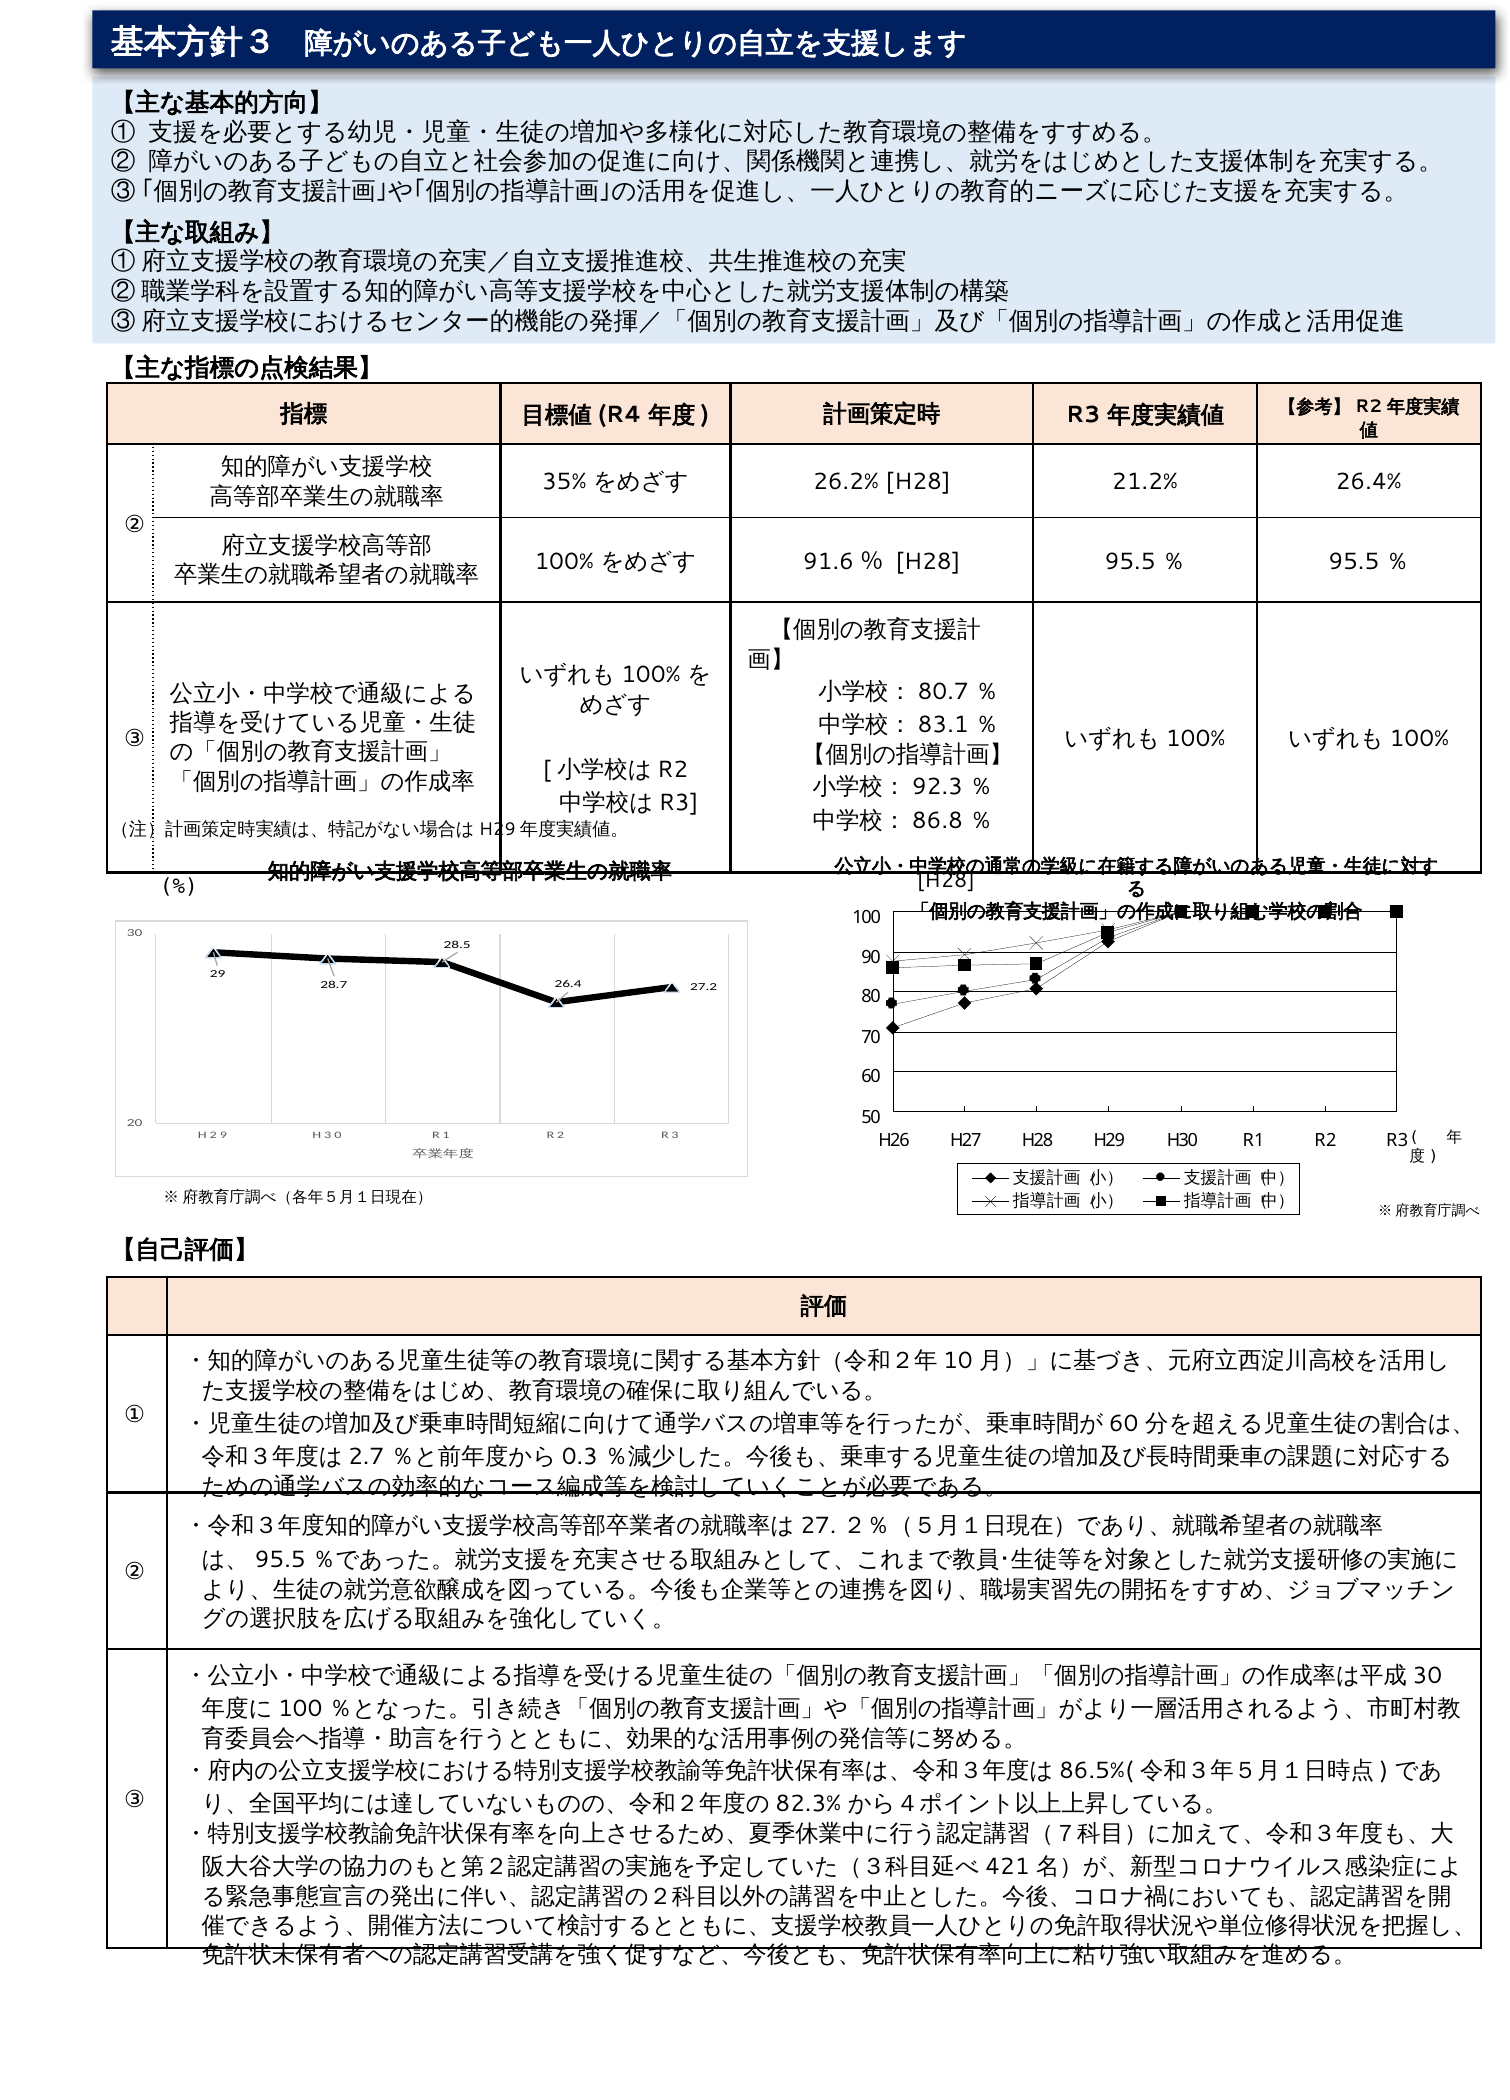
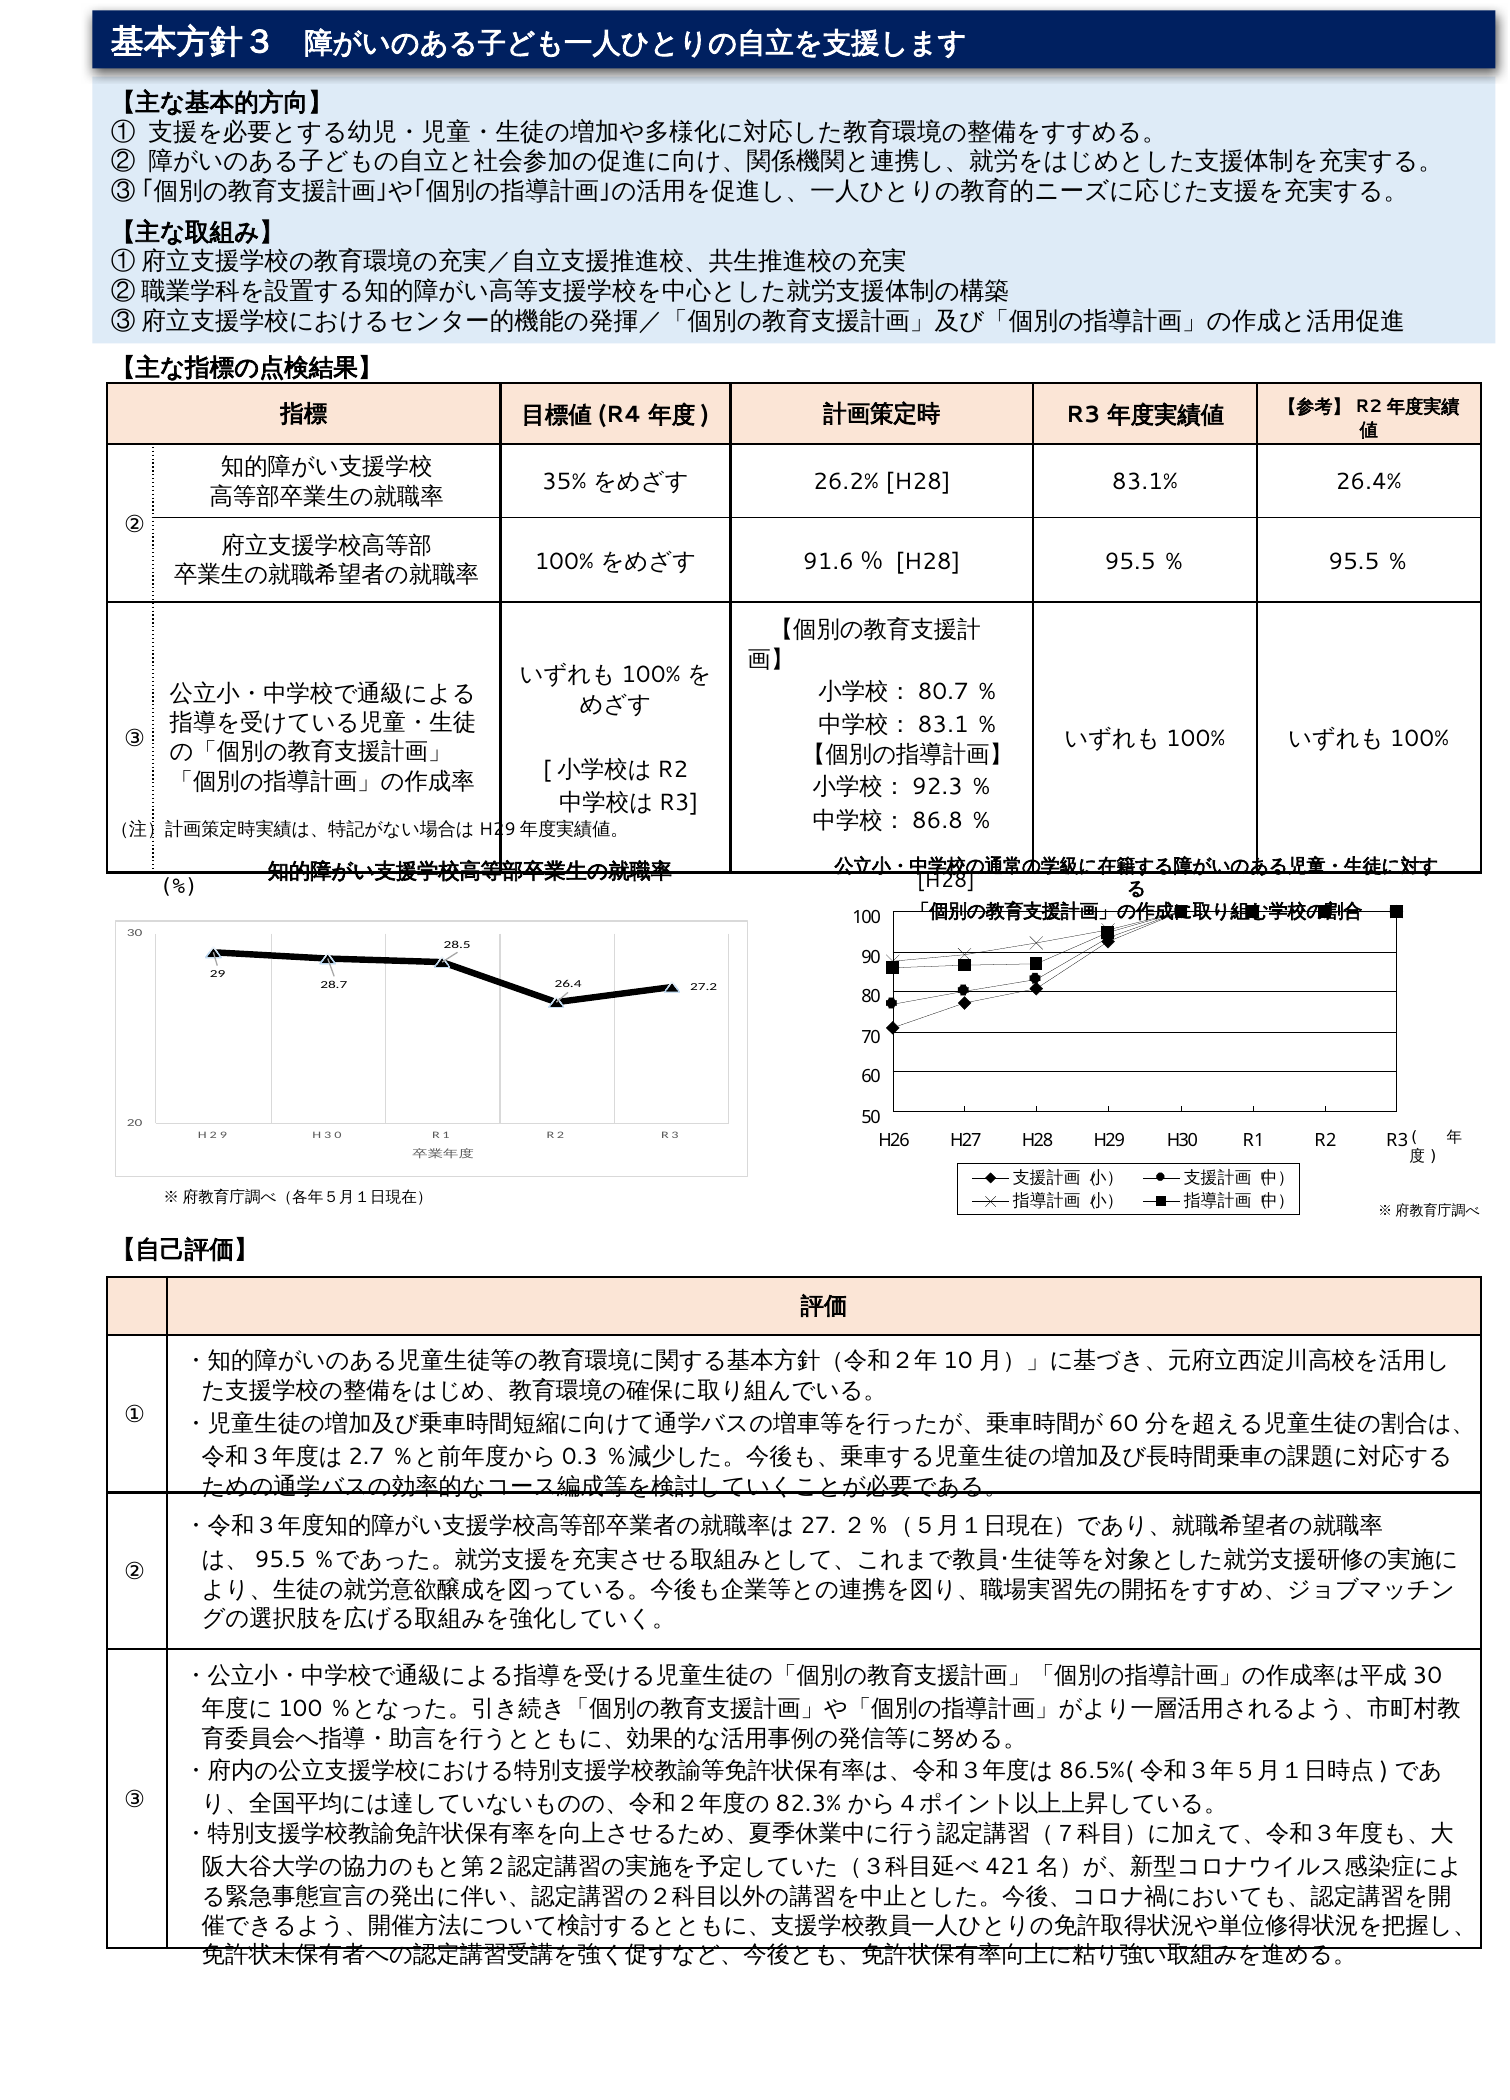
21.2%: 21.2% -> 83.1%
